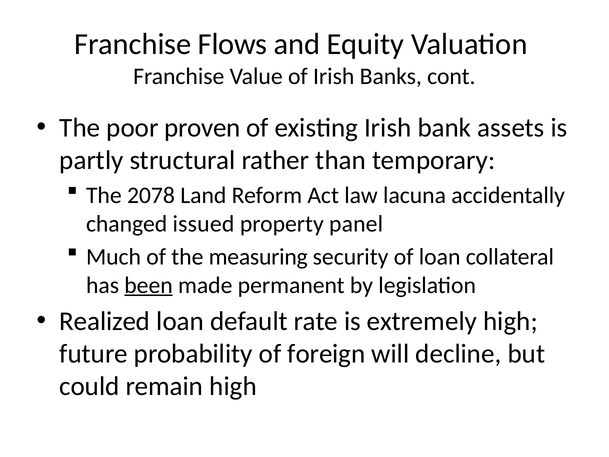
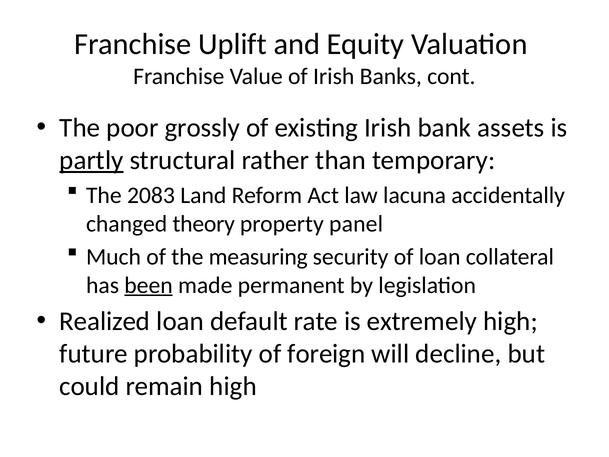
Flows: Flows -> Uplift
proven: proven -> grossly
partly underline: none -> present
2078: 2078 -> 2083
issued: issued -> theory
